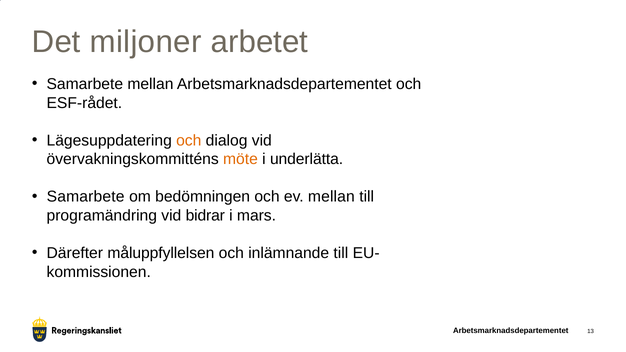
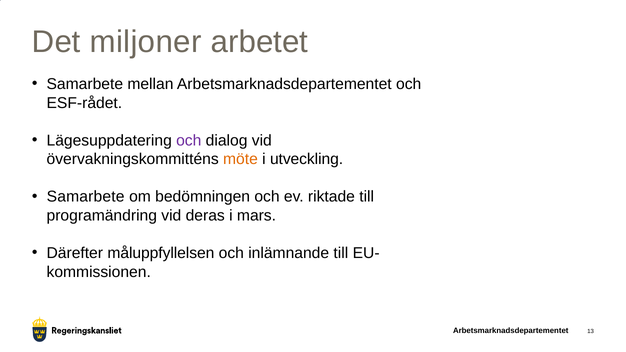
och at (189, 141) colour: orange -> purple
underlätta: underlätta -> utveckling
ev mellan: mellan -> riktade
bidrar: bidrar -> deras
